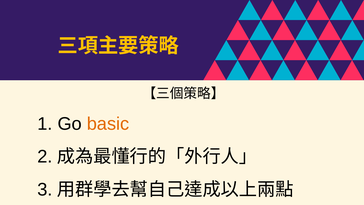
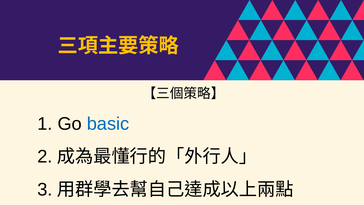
basic colour: orange -> blue
